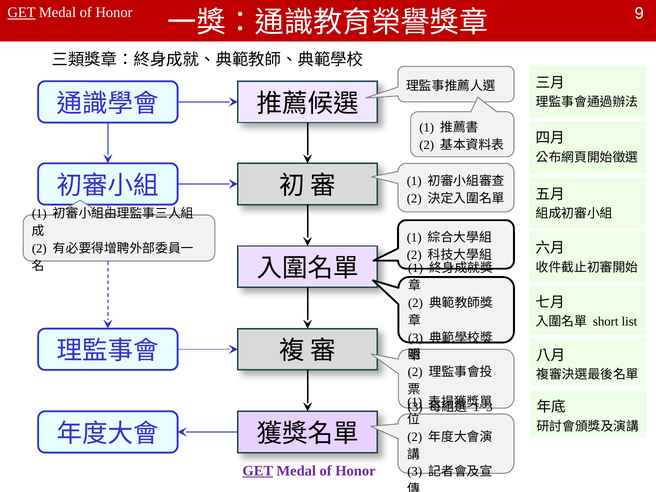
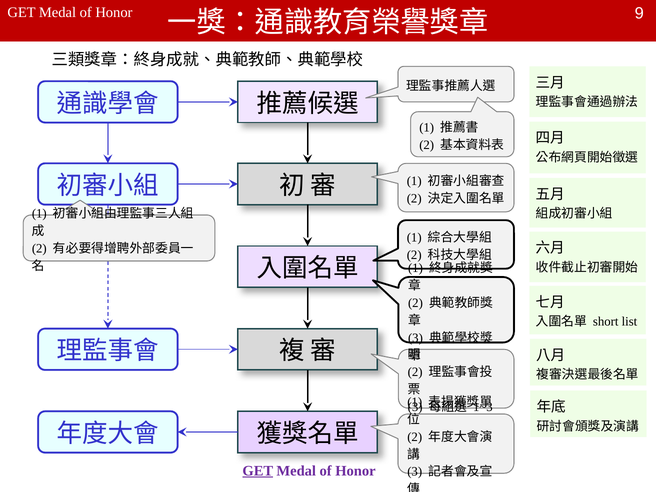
GET at (22, 13) underline: present -> none
